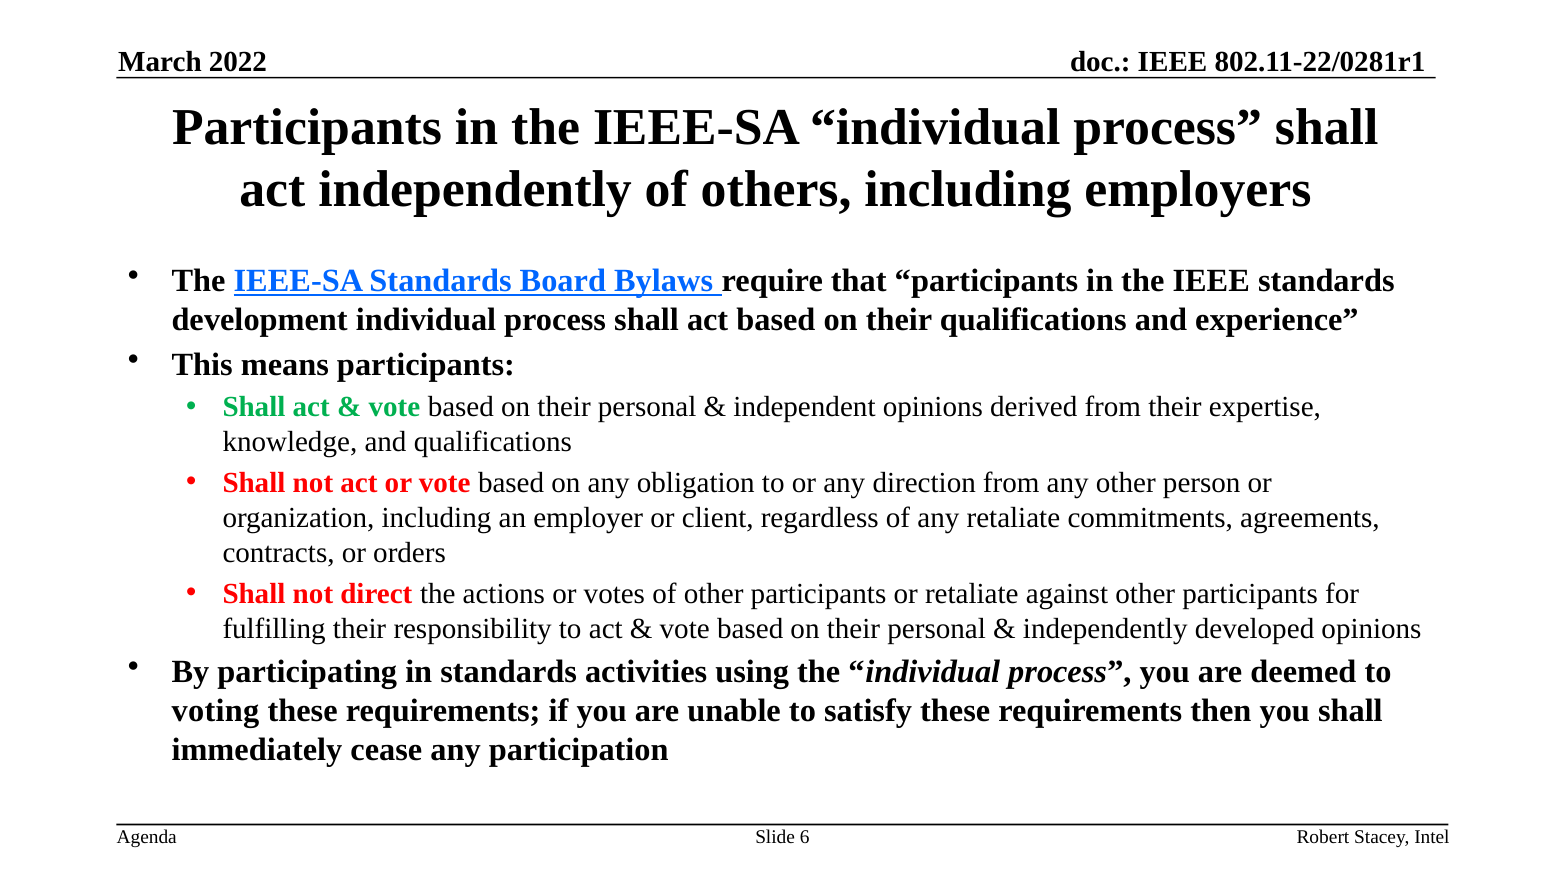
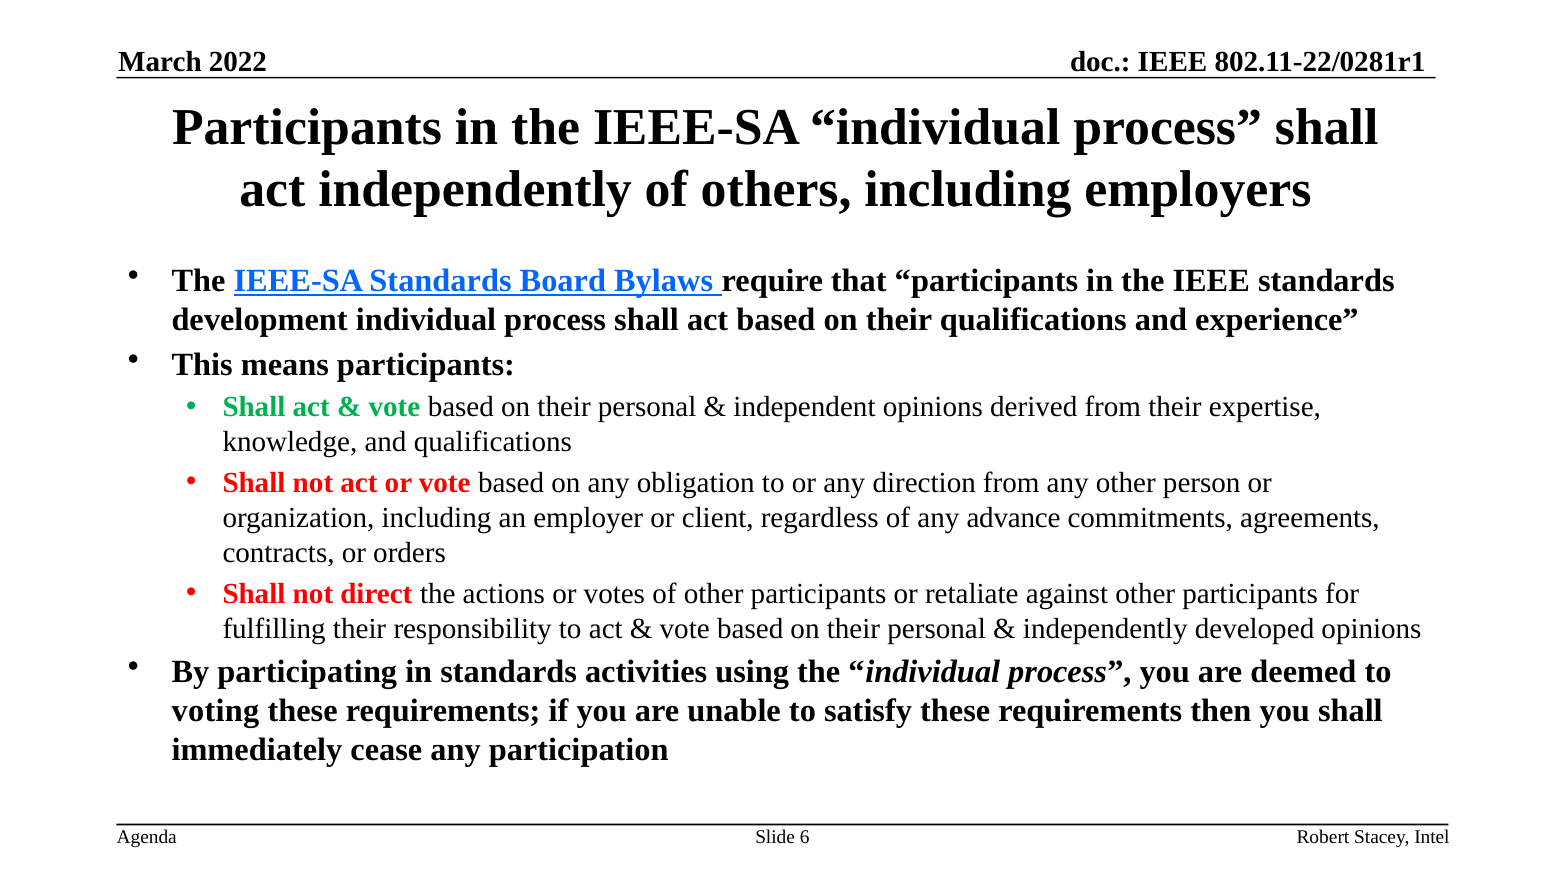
any retaliate: retaliate -> advance
